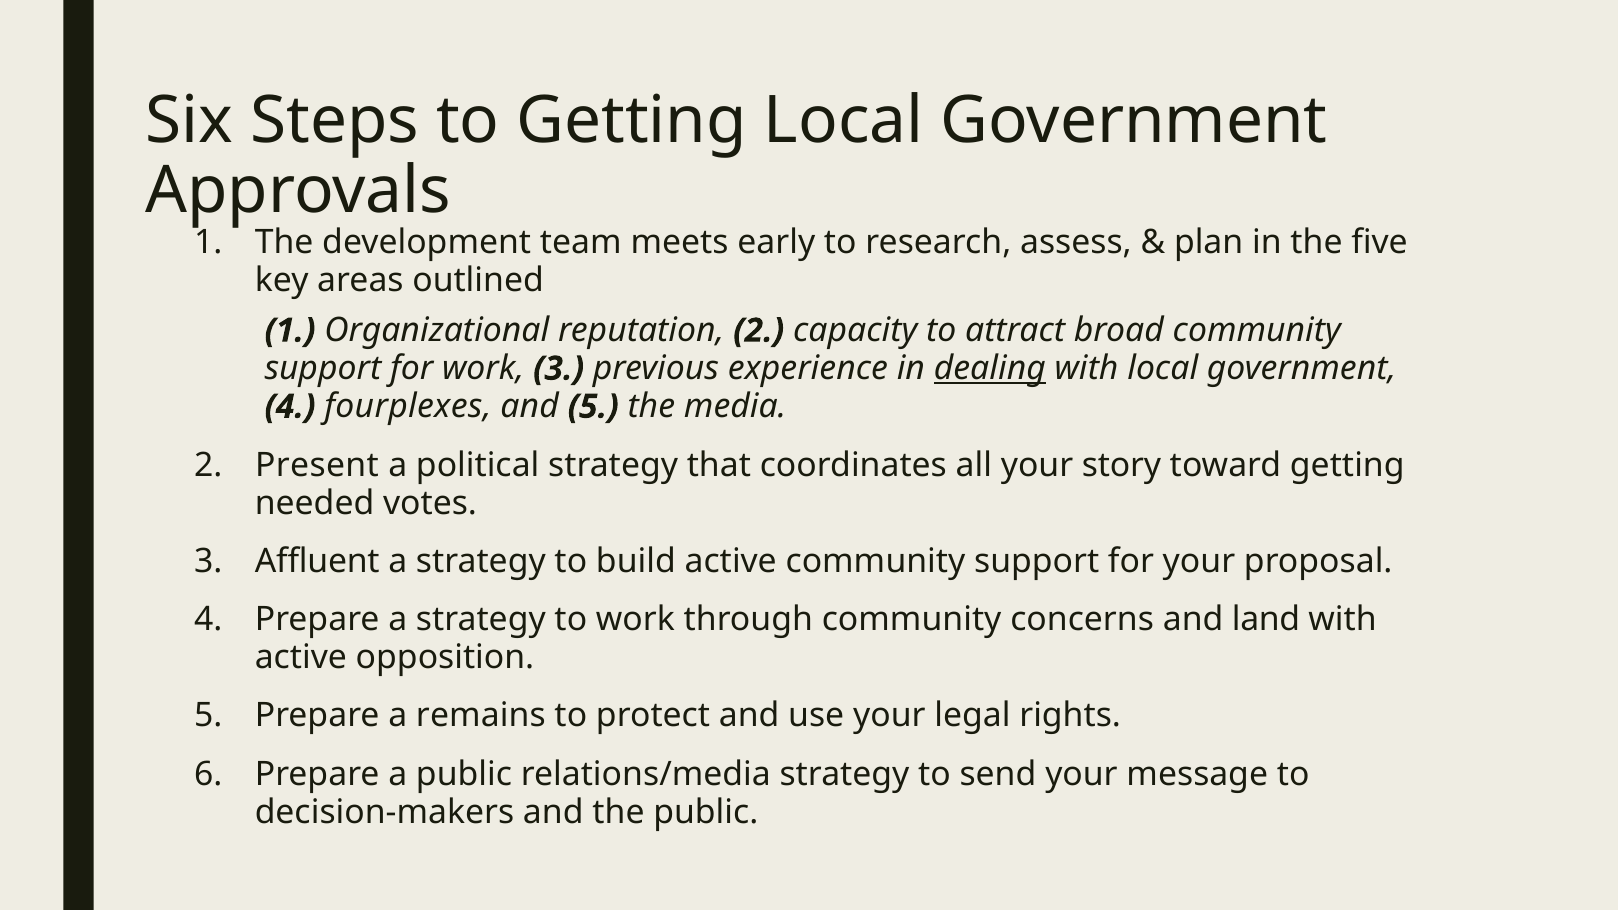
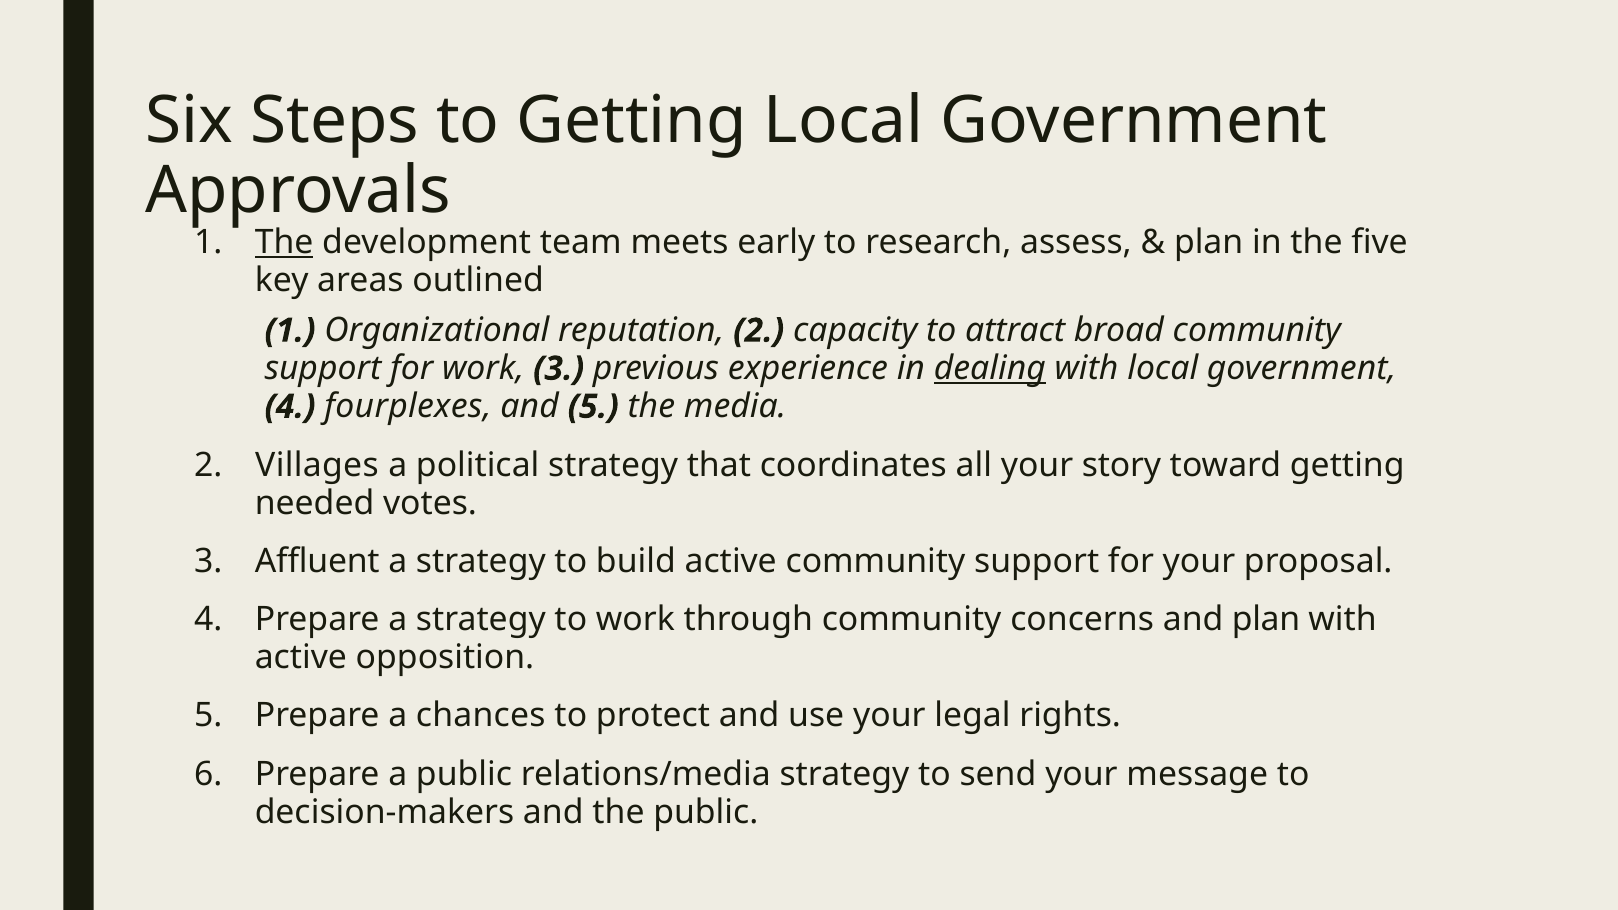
The at (284, 243) underline: none -> present
Present: Present -> Villages
and land: land -> plan
remains: remains -> chances
